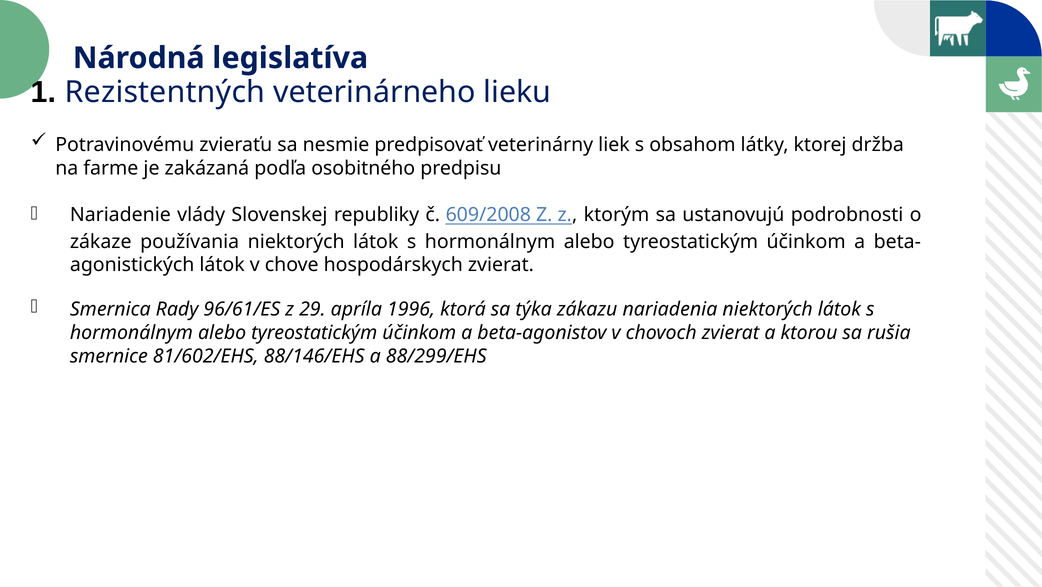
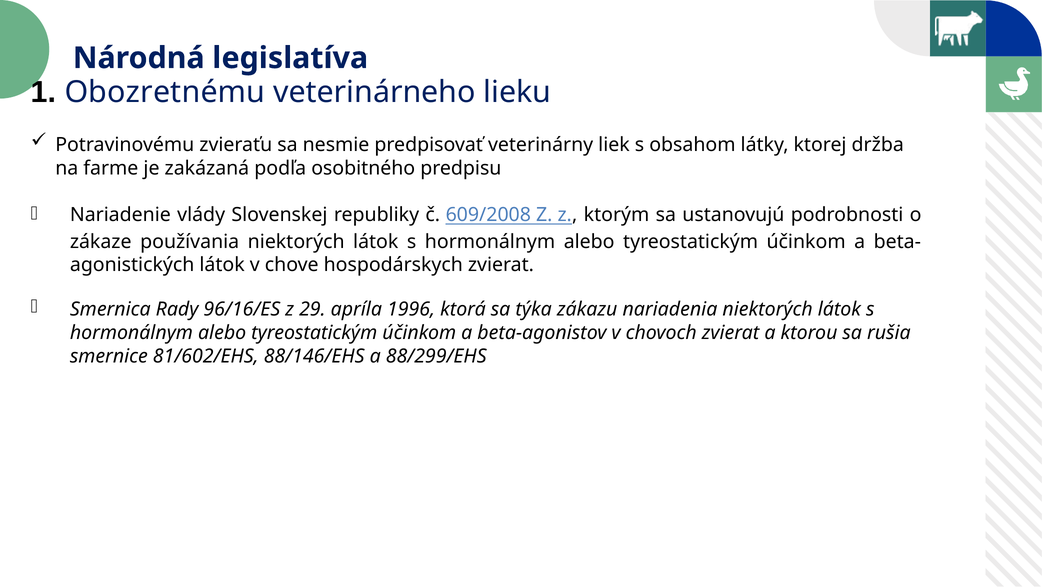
Rezistentných: Rezistentných -> Obozretnému
96/61/ES: 96/61/ES -> 96/16/ES
